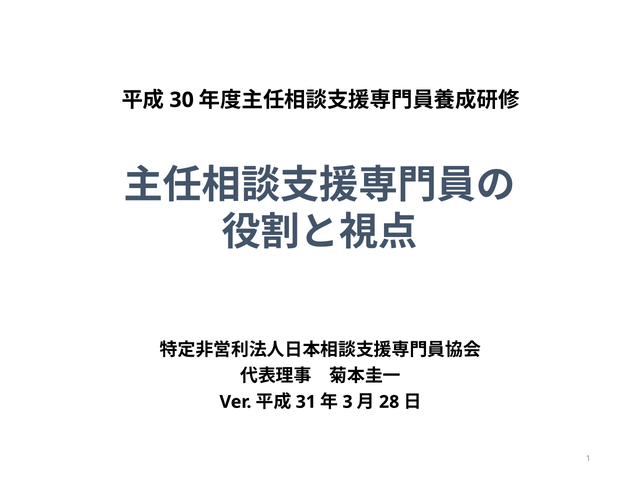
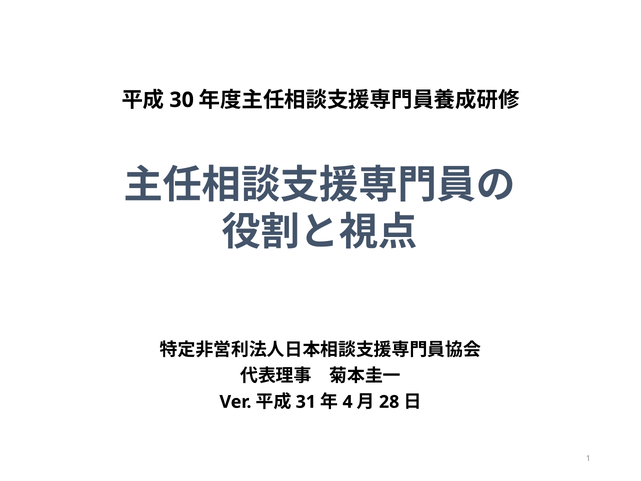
3: 3 -> 4
